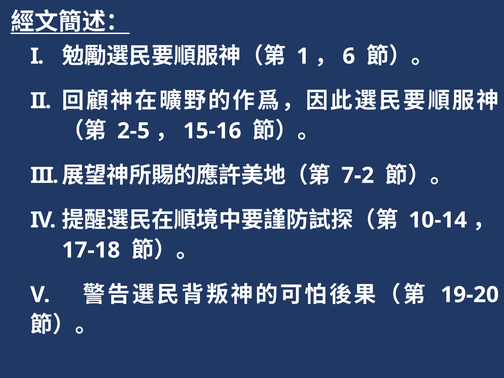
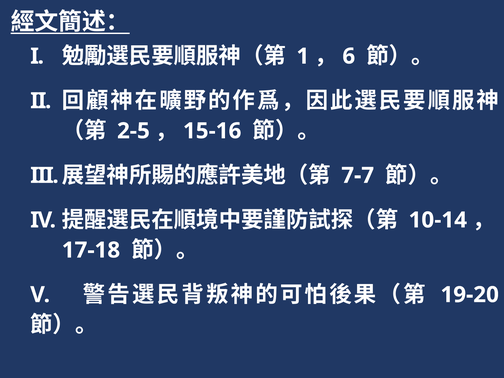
7-2: 7-2 -> 7-7
